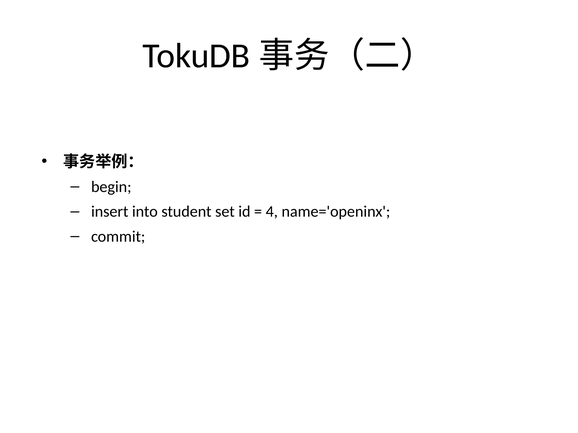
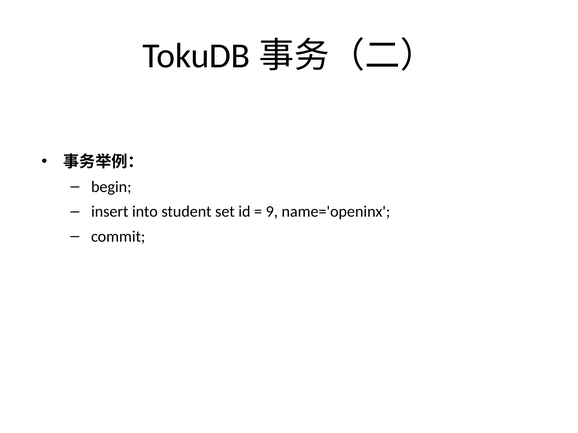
4: 4 -> 9
